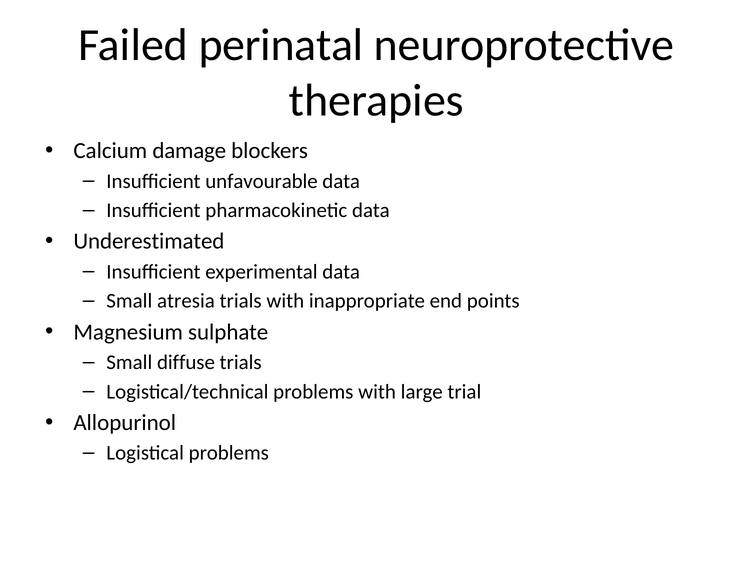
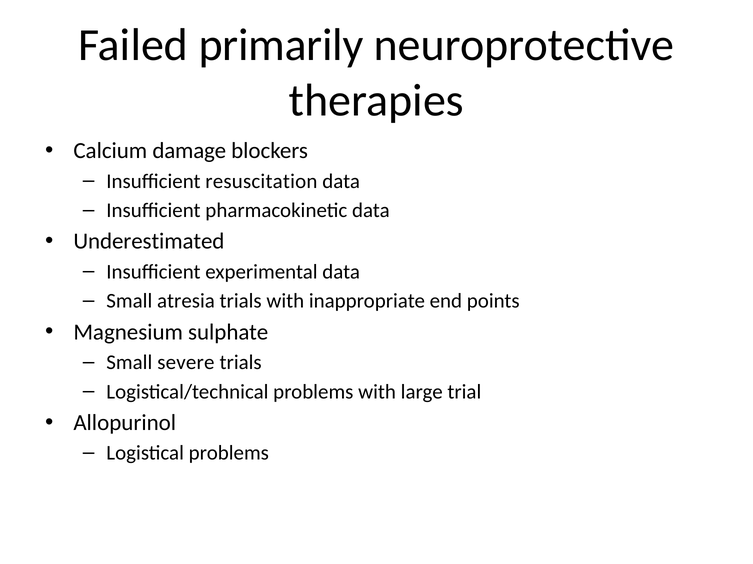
perinatal: perinatal -> primarily
unfavourable: unfavourable -> resuscitation
diffuse: diffuse -> severe
